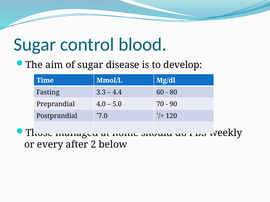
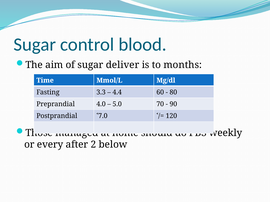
disease: disease -> deliver
develop: develop -> months
